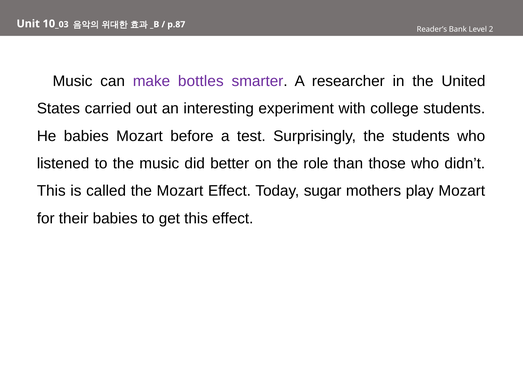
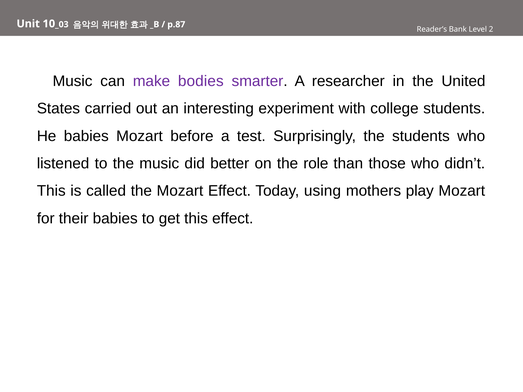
bottles: bottles -> bodies
sugar: sugar -> using
